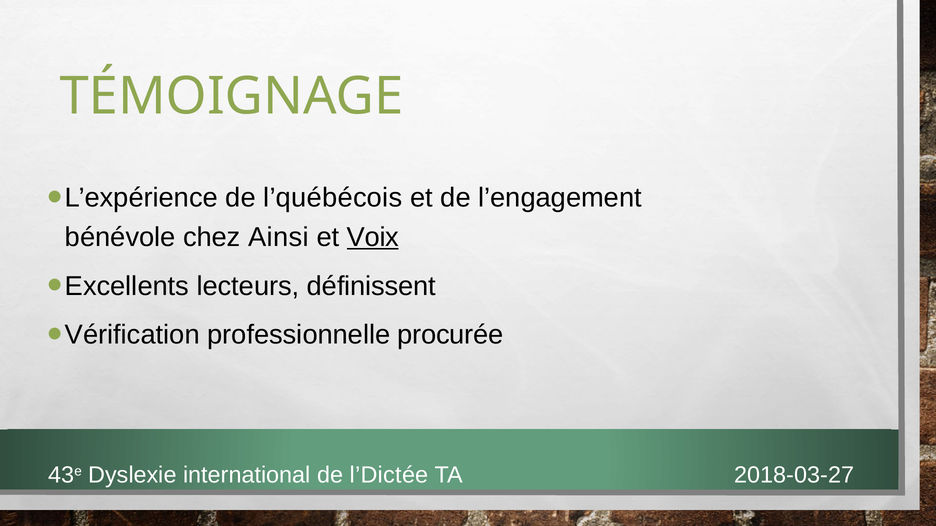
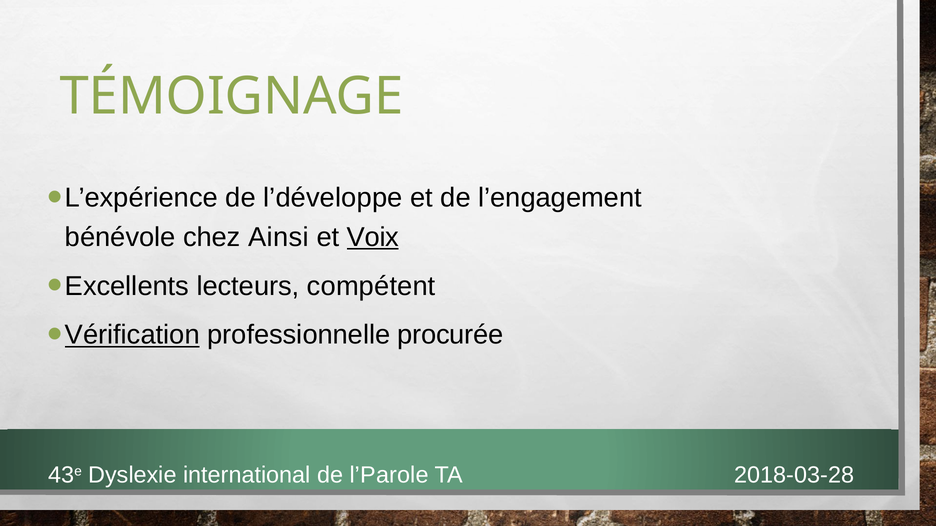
l’québécois: l’québécois -> l’développe
définissent: définissent -> compétent
Vérification underline: none -> present
l’Dictée: l’Dictée -> l’Parole
2018-03-27: 2018-03-27 -> 2018-03-28
